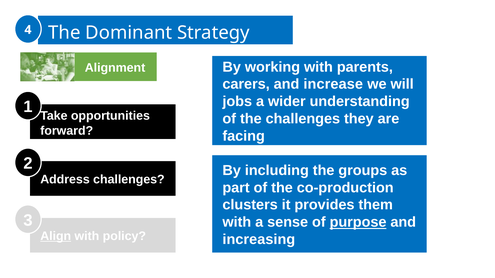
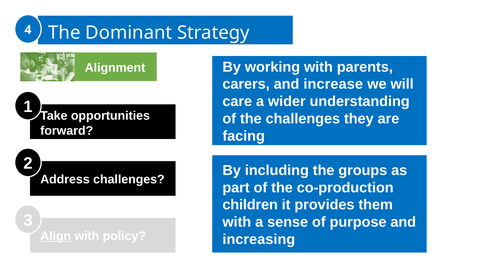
jobs: jobs -> care
clusters: clusters -> children
purpose underline: present -> none
